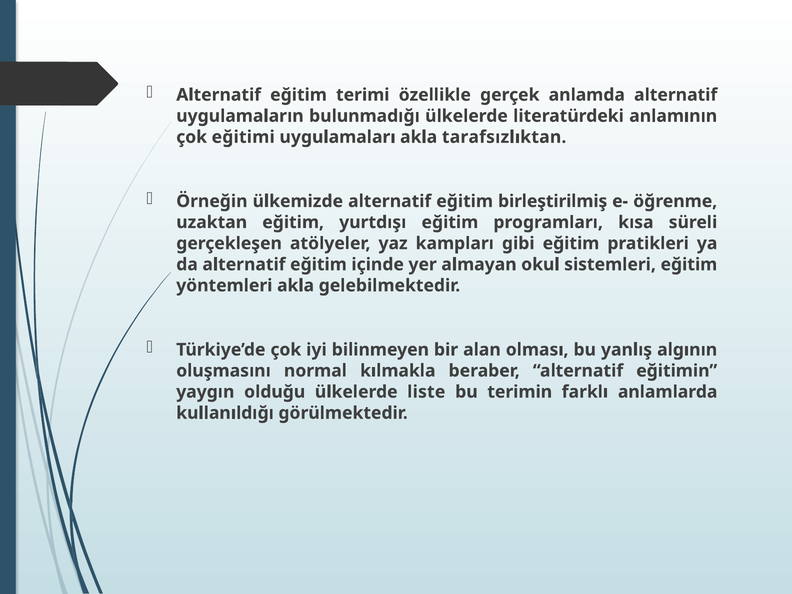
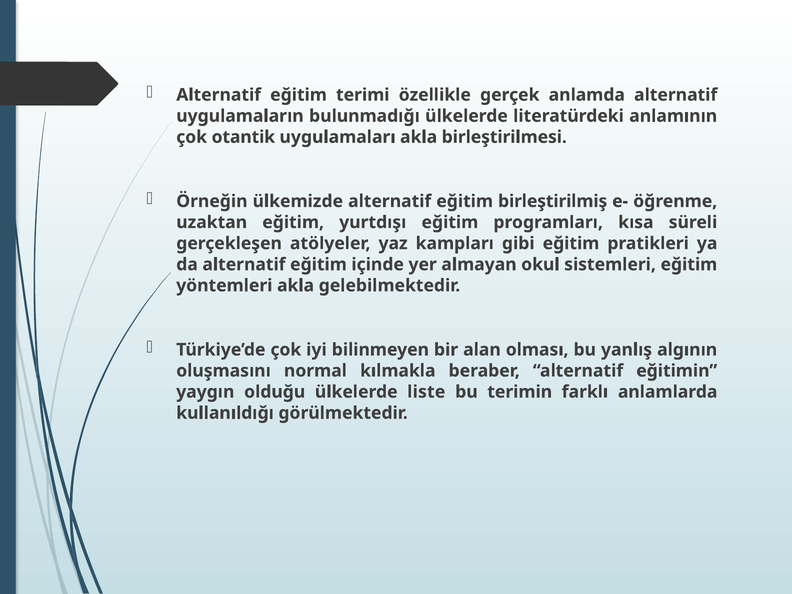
eğitimi: eğitimi -> otantik
tarafsızlıktan: tarafsızlıktan -> birleştirilmesi
